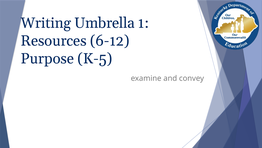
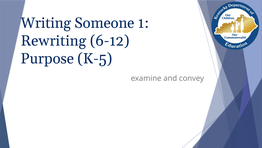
Umbrella: Umbrella -> Someone
Resources: Resources -> Rewriting
